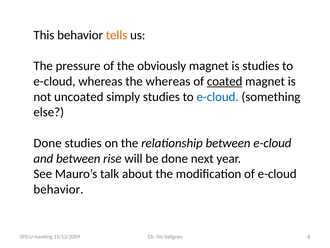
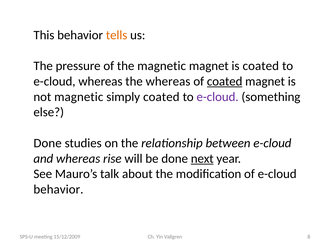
the obviously: obviously -> magnetic
is studies: studies -> coated
not uncoated: uncoated -> magnetic
simply studies: studies -> coated
e-cloud at (218, 97) colour: blue -> purple
and between: between -> whereas
next underline: none -> present
